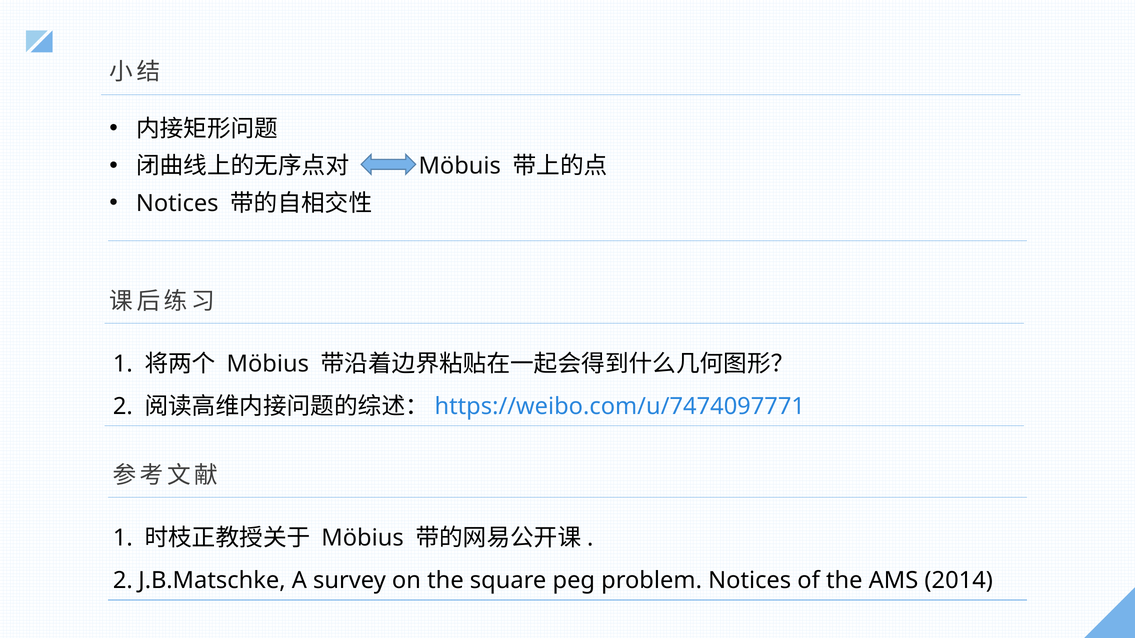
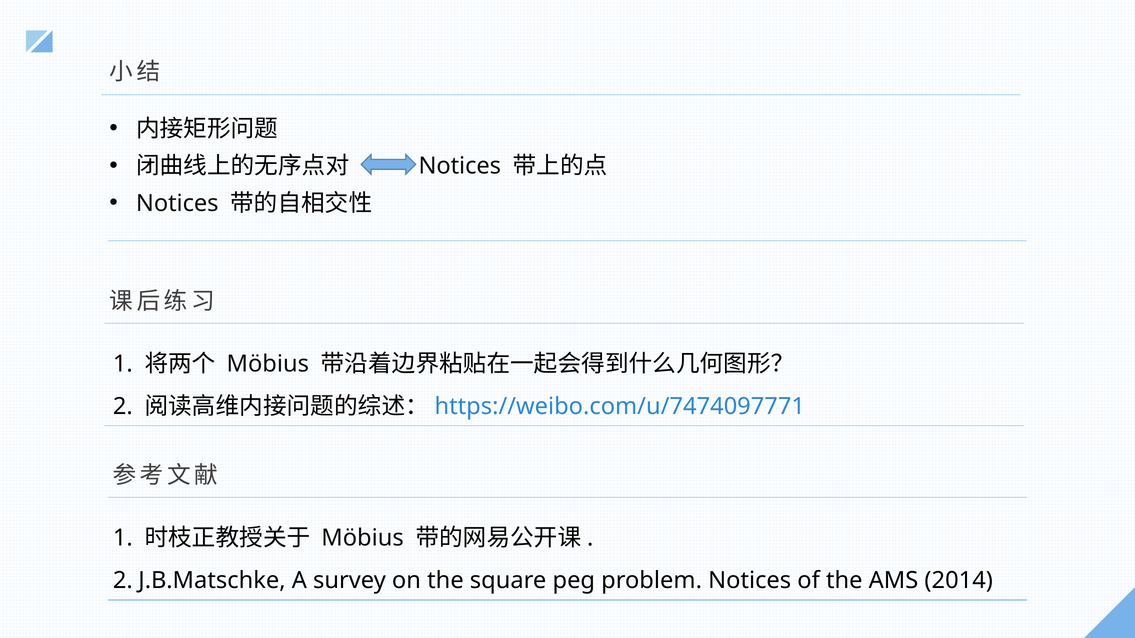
Möbuis at (460, 166): Möbuis -> Notices
